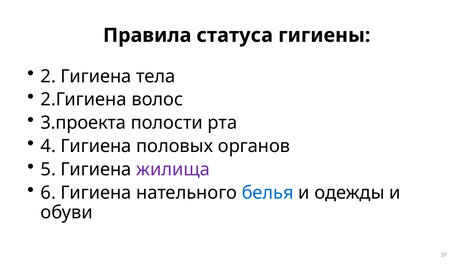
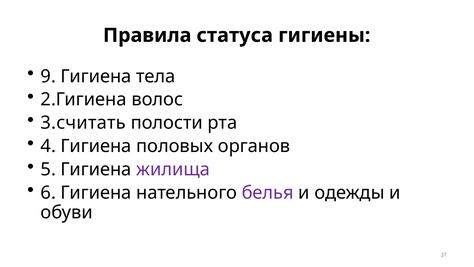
2: 2 -> 9
3.проекта: 3.проекта -> 3.считать
белья colour: blue -> purple
